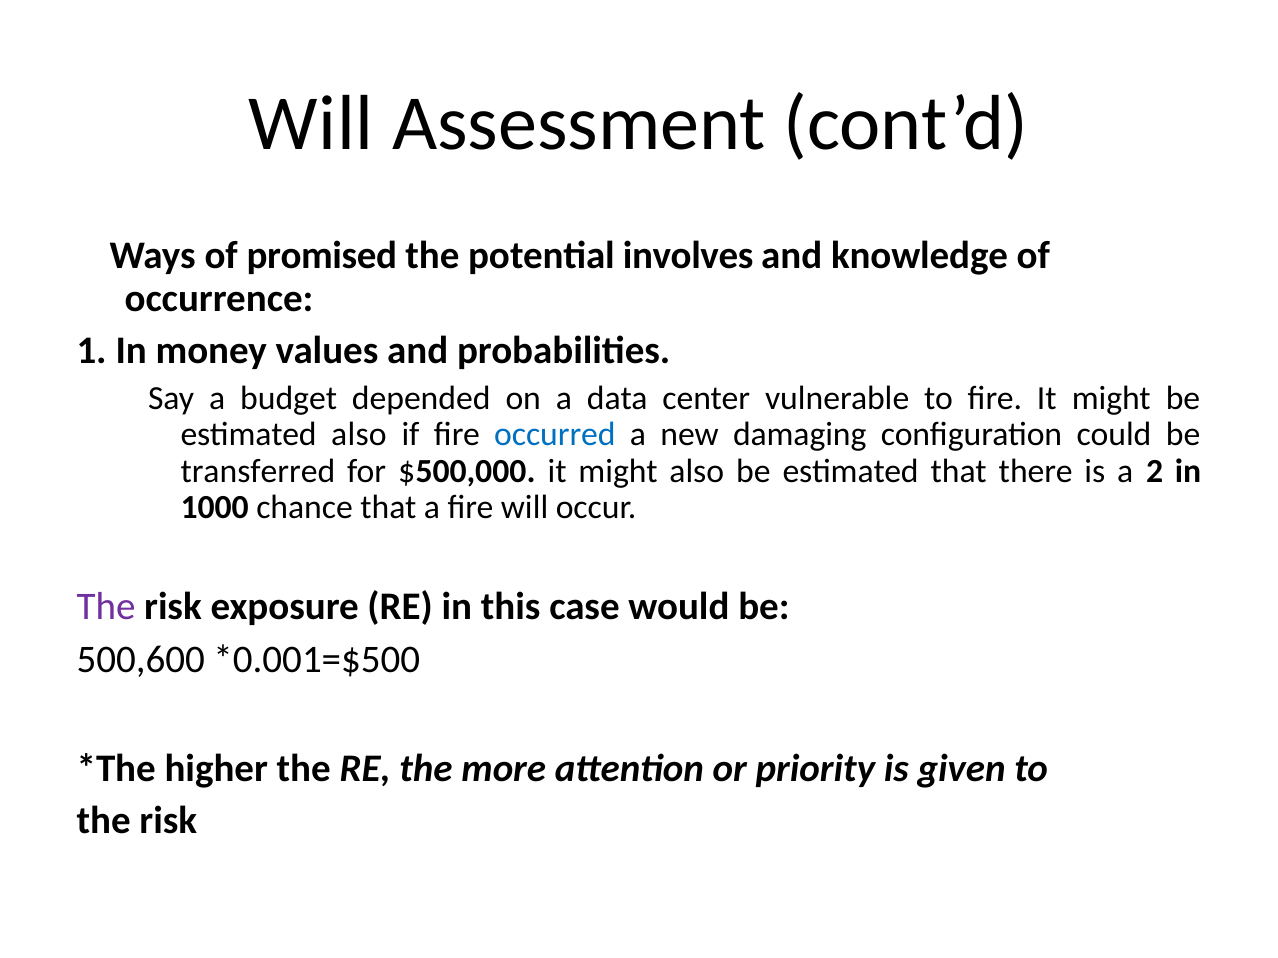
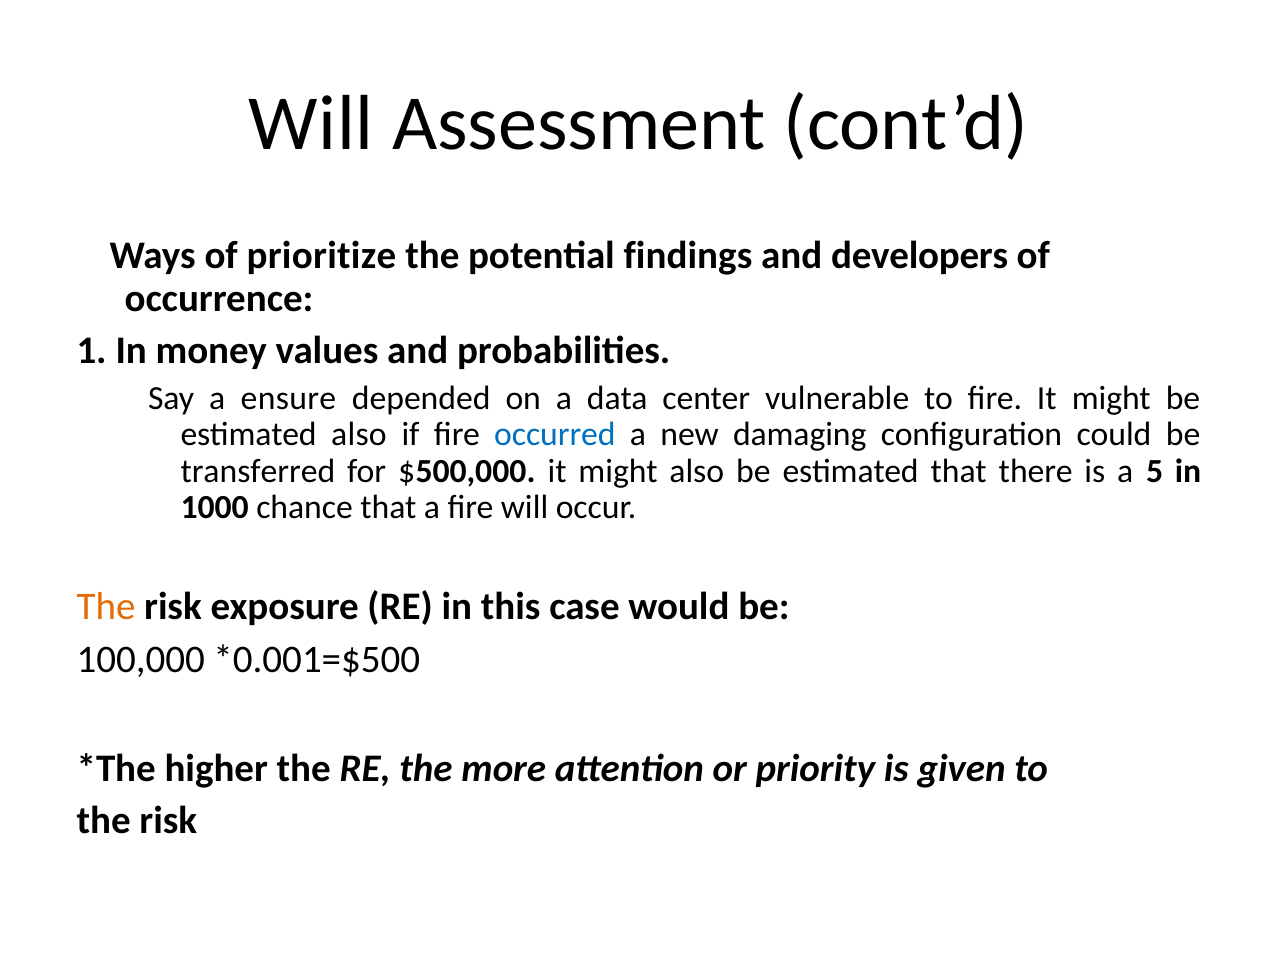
promised: promised -> prioritize
involves: involves -> findings
knowledge: knowledge -> developers
budget: budget -> ensure
2: 2 -> 5
The at (106, 607) colour: purple -> orange
500,600: 500,600 -> 100,000
